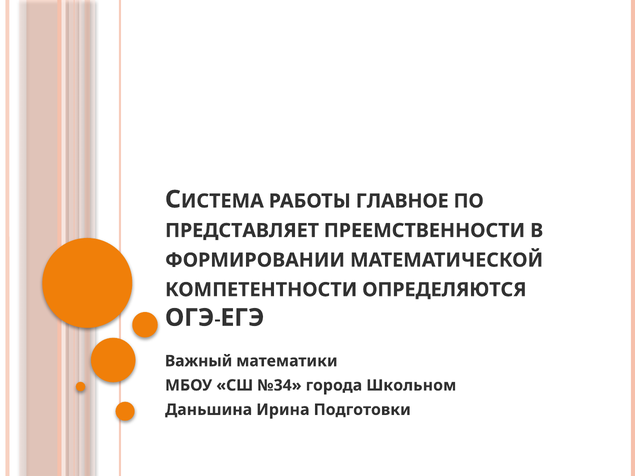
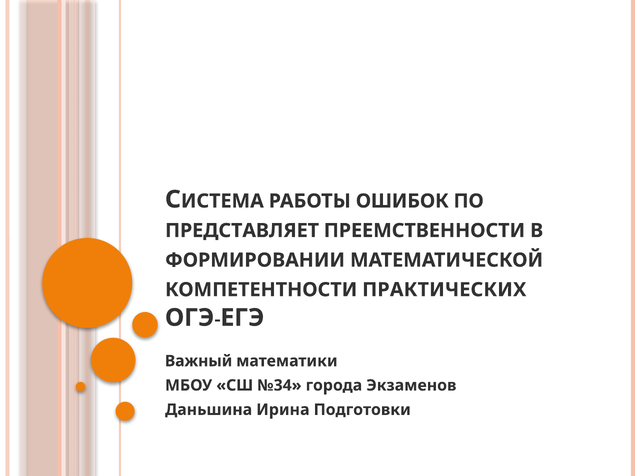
ГЛАВНОЕ: ГЛАВНОЕ -> ОШИБОК
ОПРЕДЕЛЯЮТСЯ: ОПРЕДЕЛЯЮТСЯ -> ПРАКТИЧЕСКИХ
Школьном: Школьном -> Экзаменов
